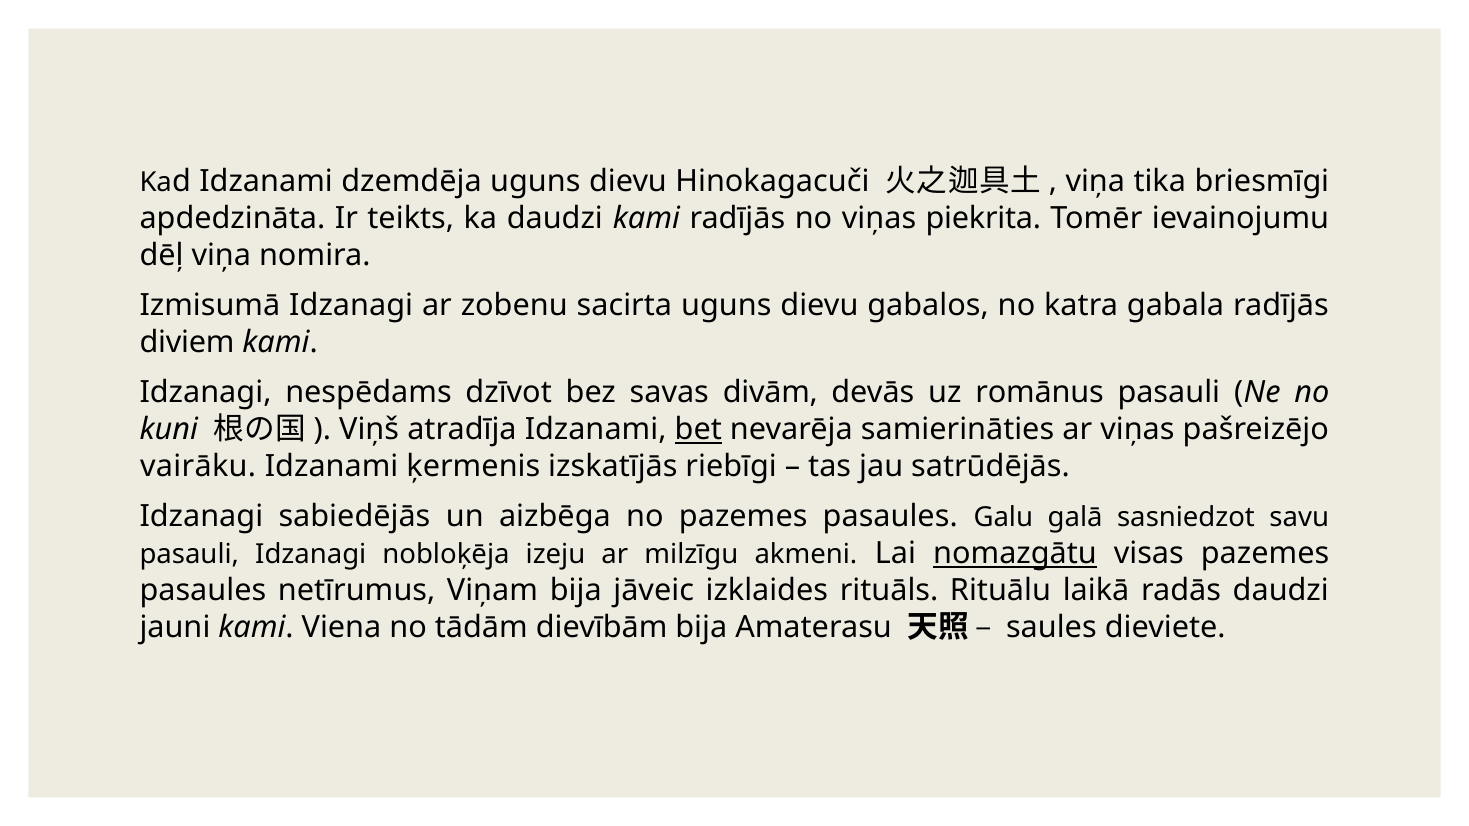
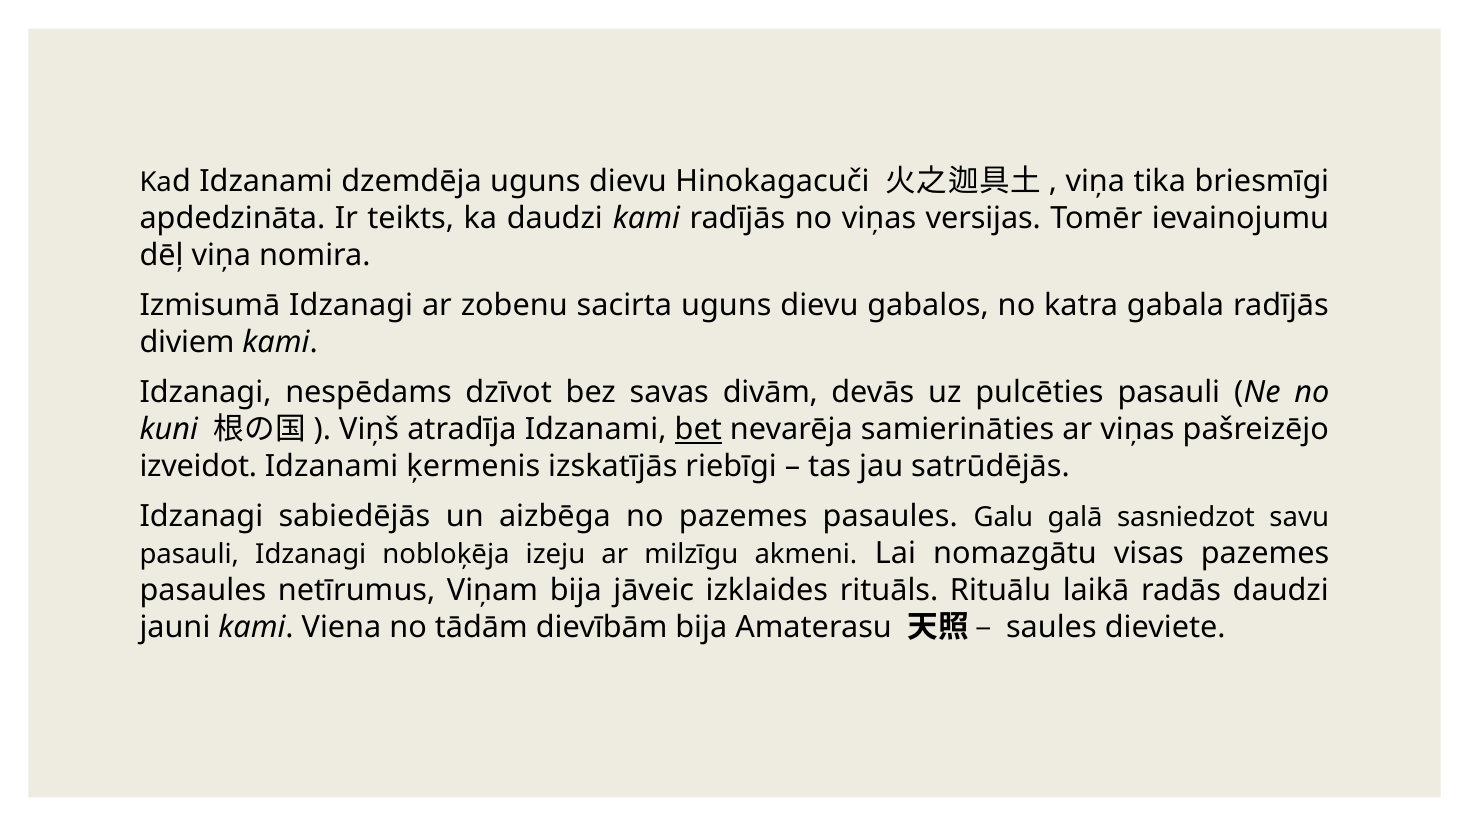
piekrita: piekrita -> versijas
romānus: romānus -> pulcēties
vairāku: vairāku -> izveidot
nomazgātu underline: present -> none
